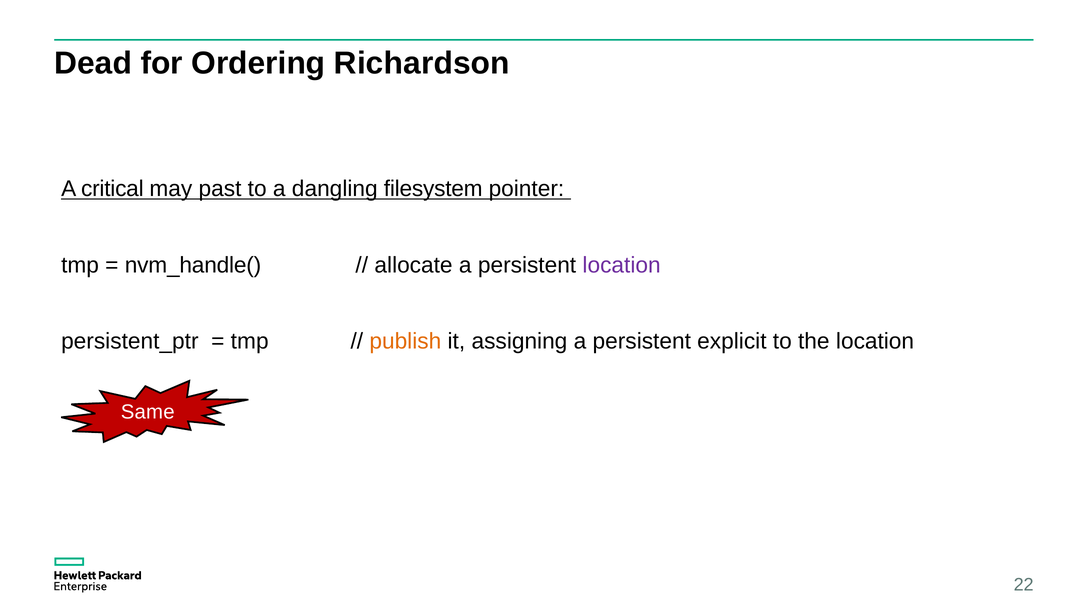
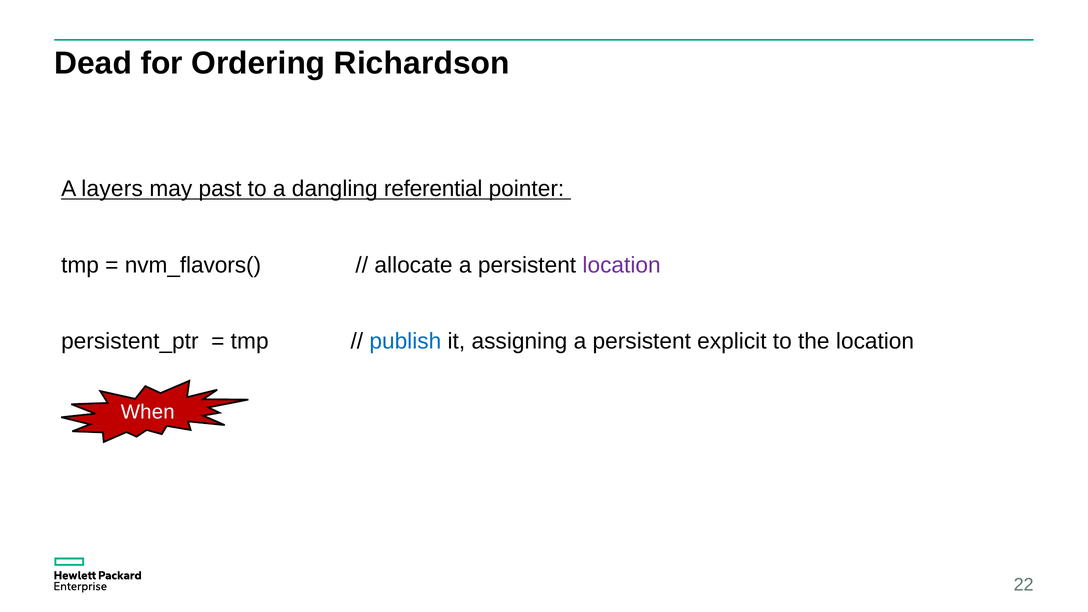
critical: critical -> layers
filesystem: filesystem -> referential
nvm_handle(: nvm_handle( -> nvm_flavors(
publish colour: orange -> blue
Same: Same -> When
